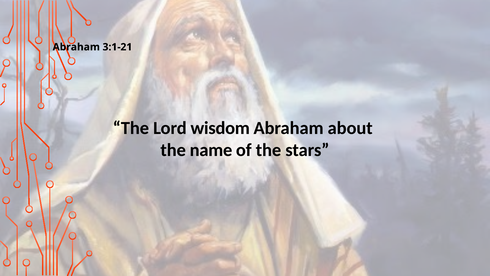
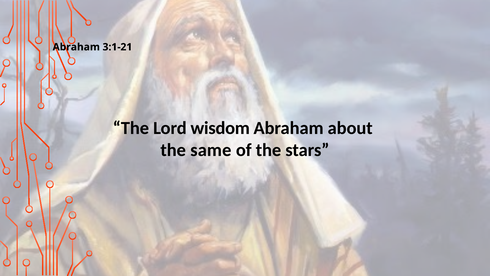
name: name -> same
